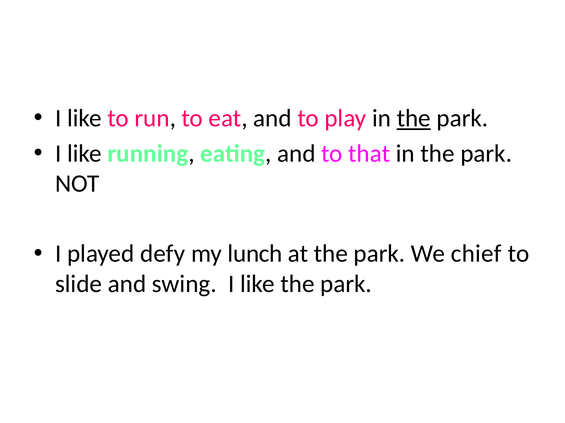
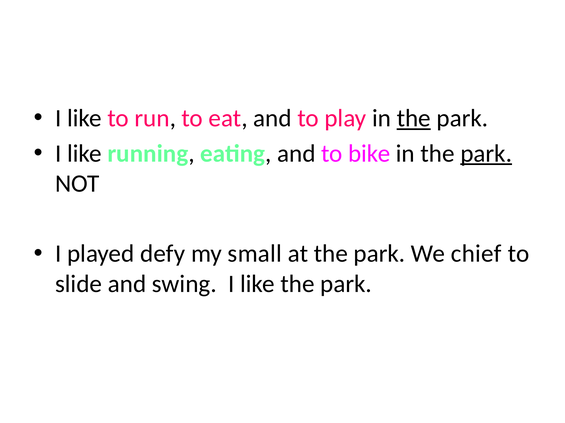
that: that -> bike
park at (486, 154) underline: none -> present
lunch: lunch -> small
